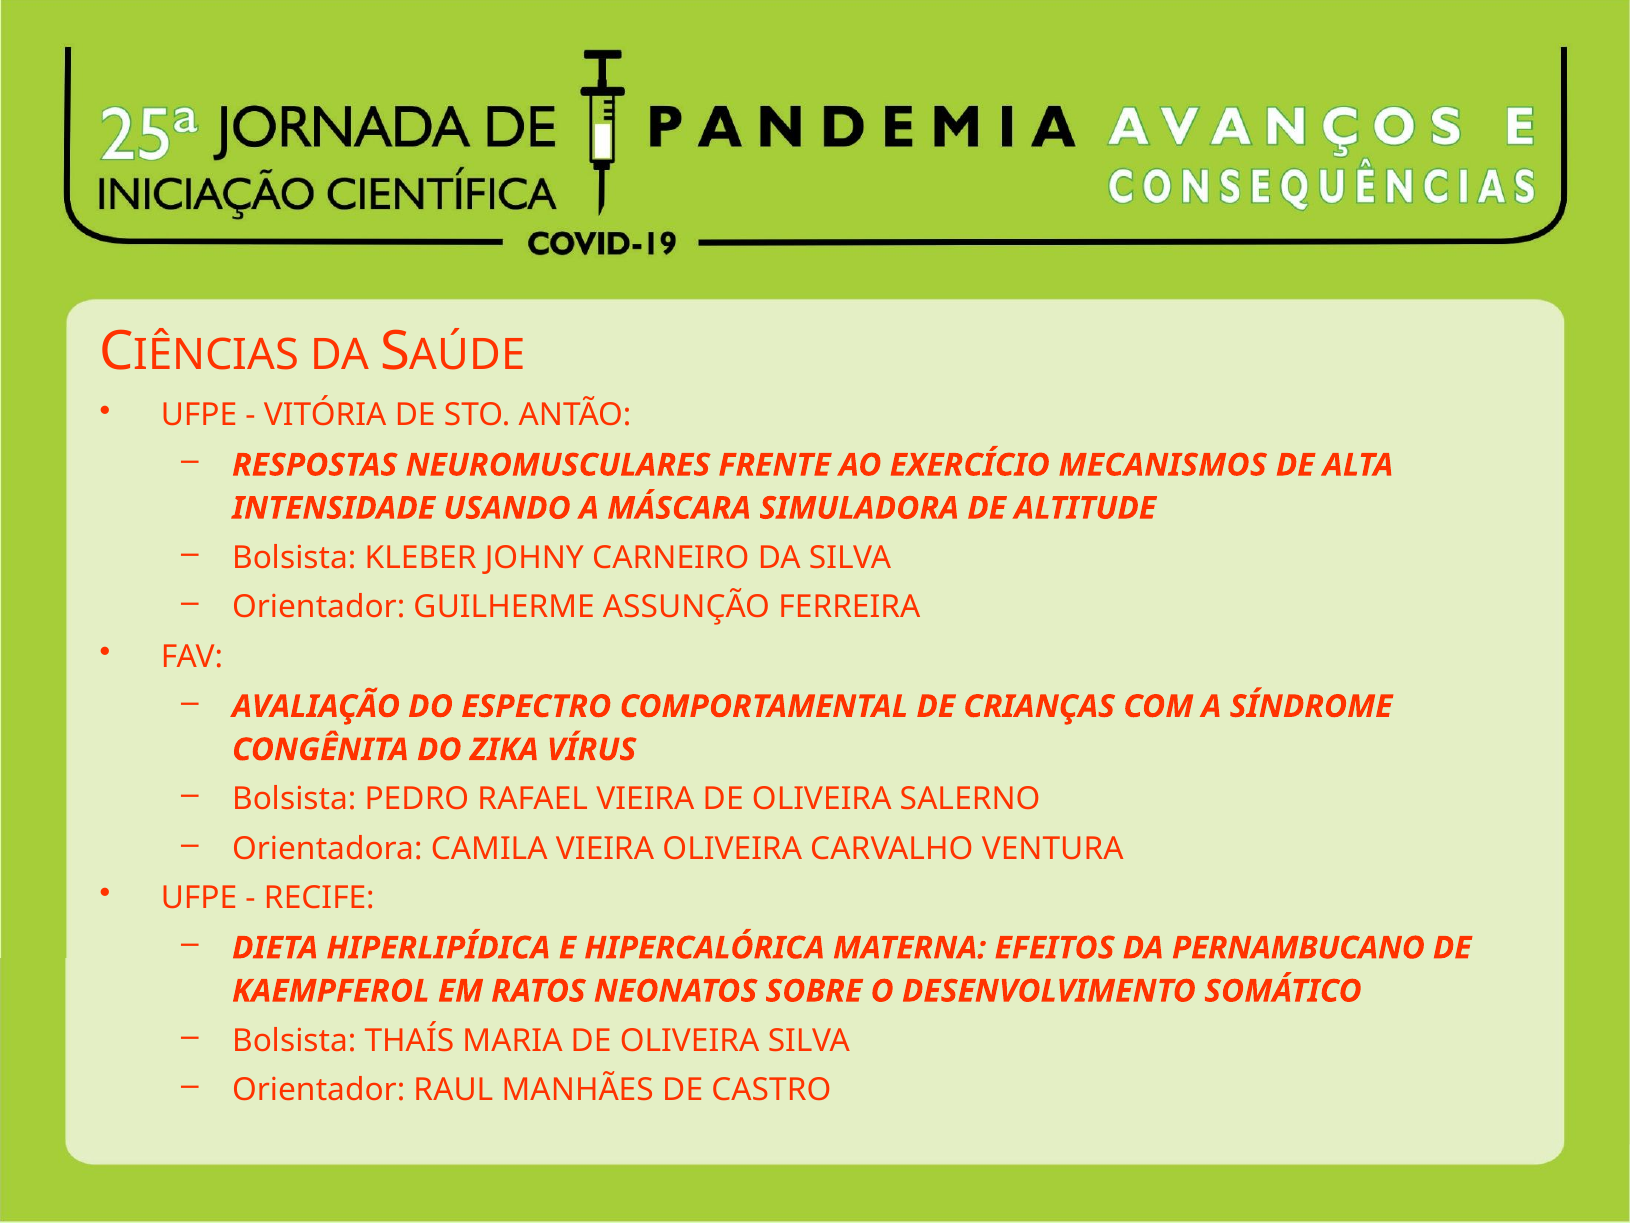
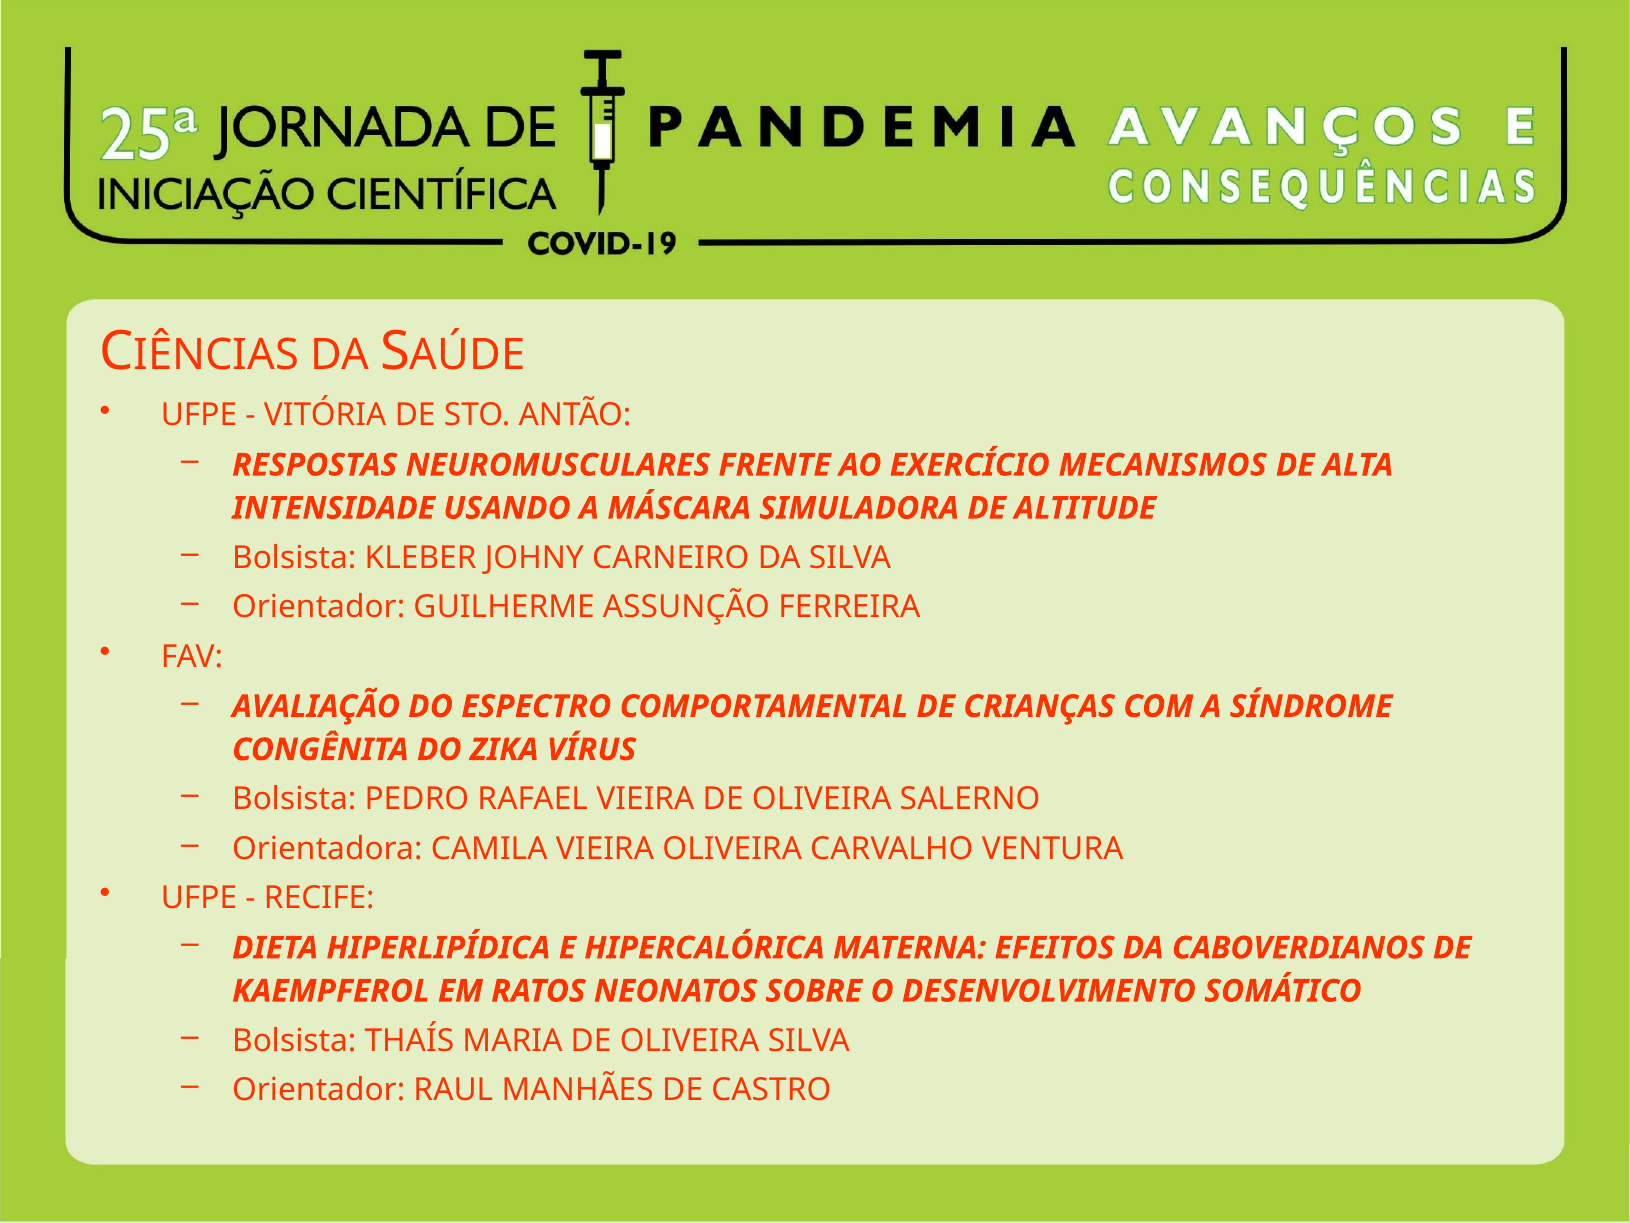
PERNAMBUCANO: PERNAMBUCANO -> CABOVERDIANOS
